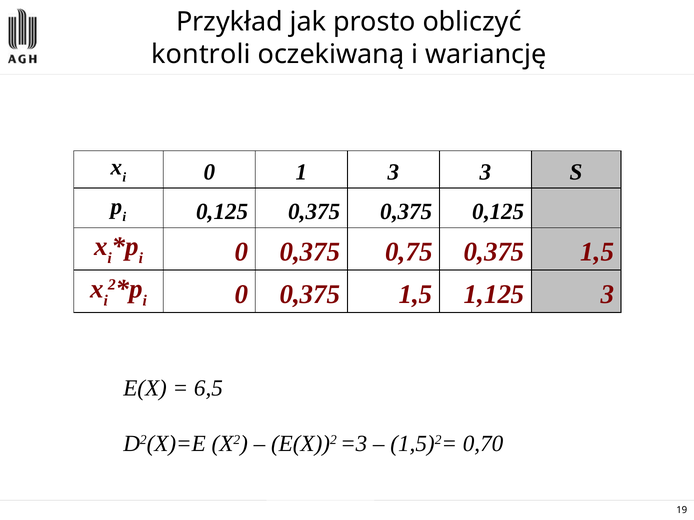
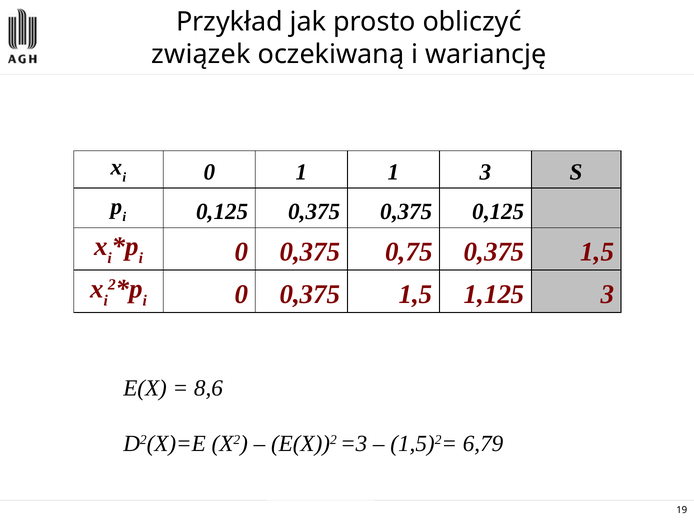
kontroli: kontroli -> związek
1 3: 3 -> 1
6,5: 6,5 -> 8,6
0,70: 0,70 -> 6,79
